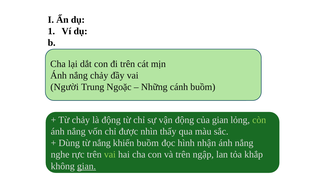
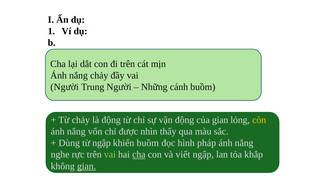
Trung Ngoặc: Ngoặc -> Người
còn colour: light green -> yellow
từ nắng: nắng -> ngập
nhận: nhận -> pháp
cha at (139, 155) underline: none -> present
và trên: trên -> viết
